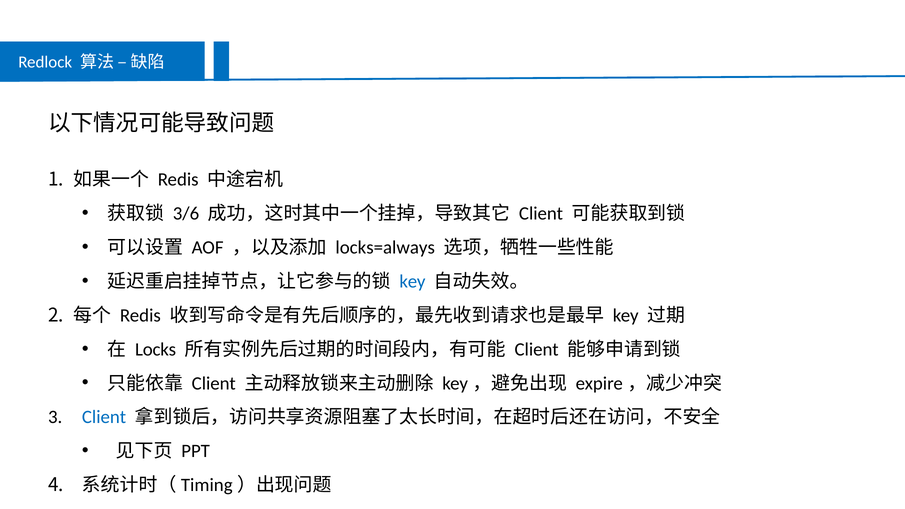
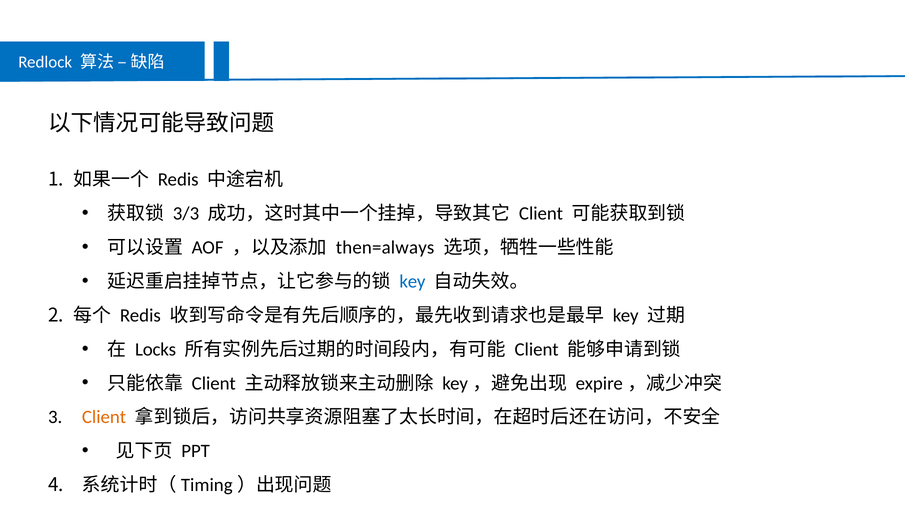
3/6: 3/6 -> 3/3
locks=always: locks=always -> then=always
Client at (104, 417) colour: blue -> orange
